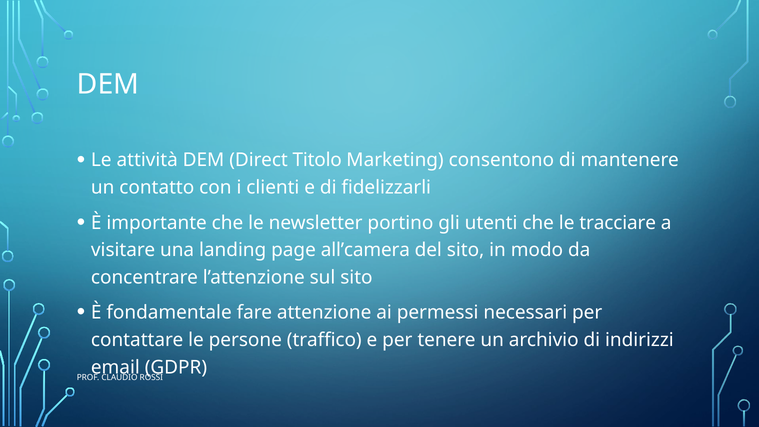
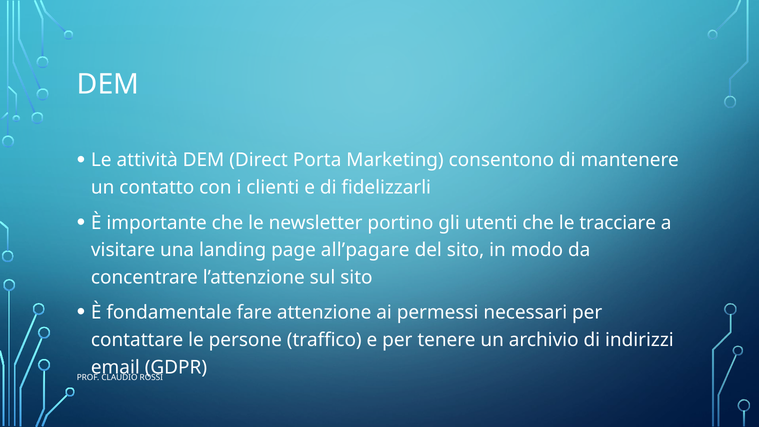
Titolo: Titolo -> Porta
all’camera: all’camera -> all’pagare
